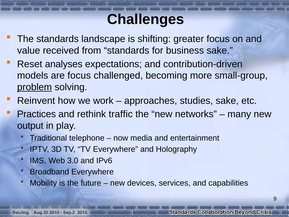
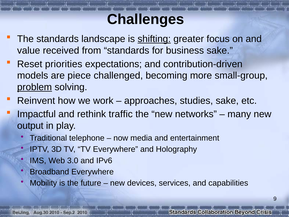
shifting underline: none -> present
analyses: analyses -> priorities
are focus: focus -> piece
Practices: Practices -> Impactful
